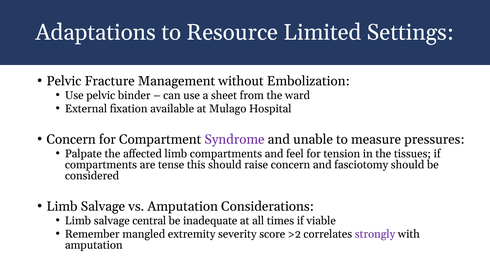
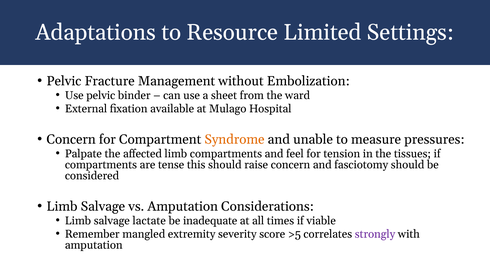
Syndrome colour: purple -> orange
central: central -> lactate
>2: >2 -> >5
